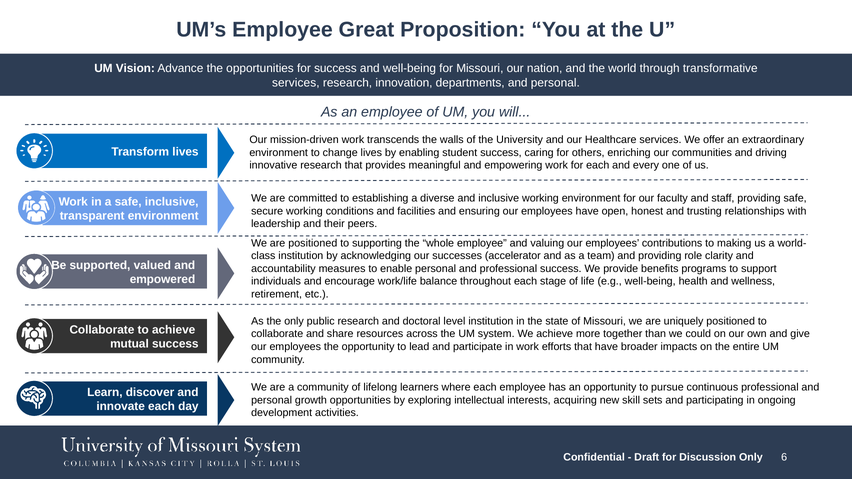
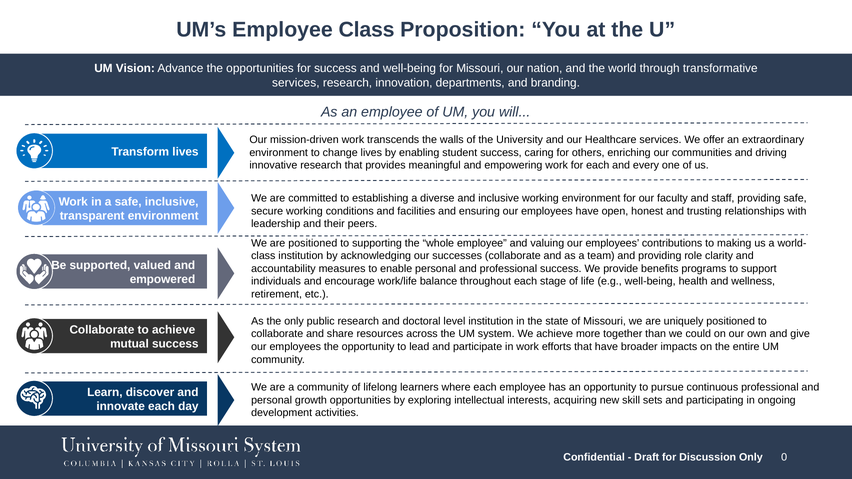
Employee Great: Great -> Class
personal at (555, 83): personal -> branding
successes accelerator: accelerator -> collaborate
6: 6 -> 0
